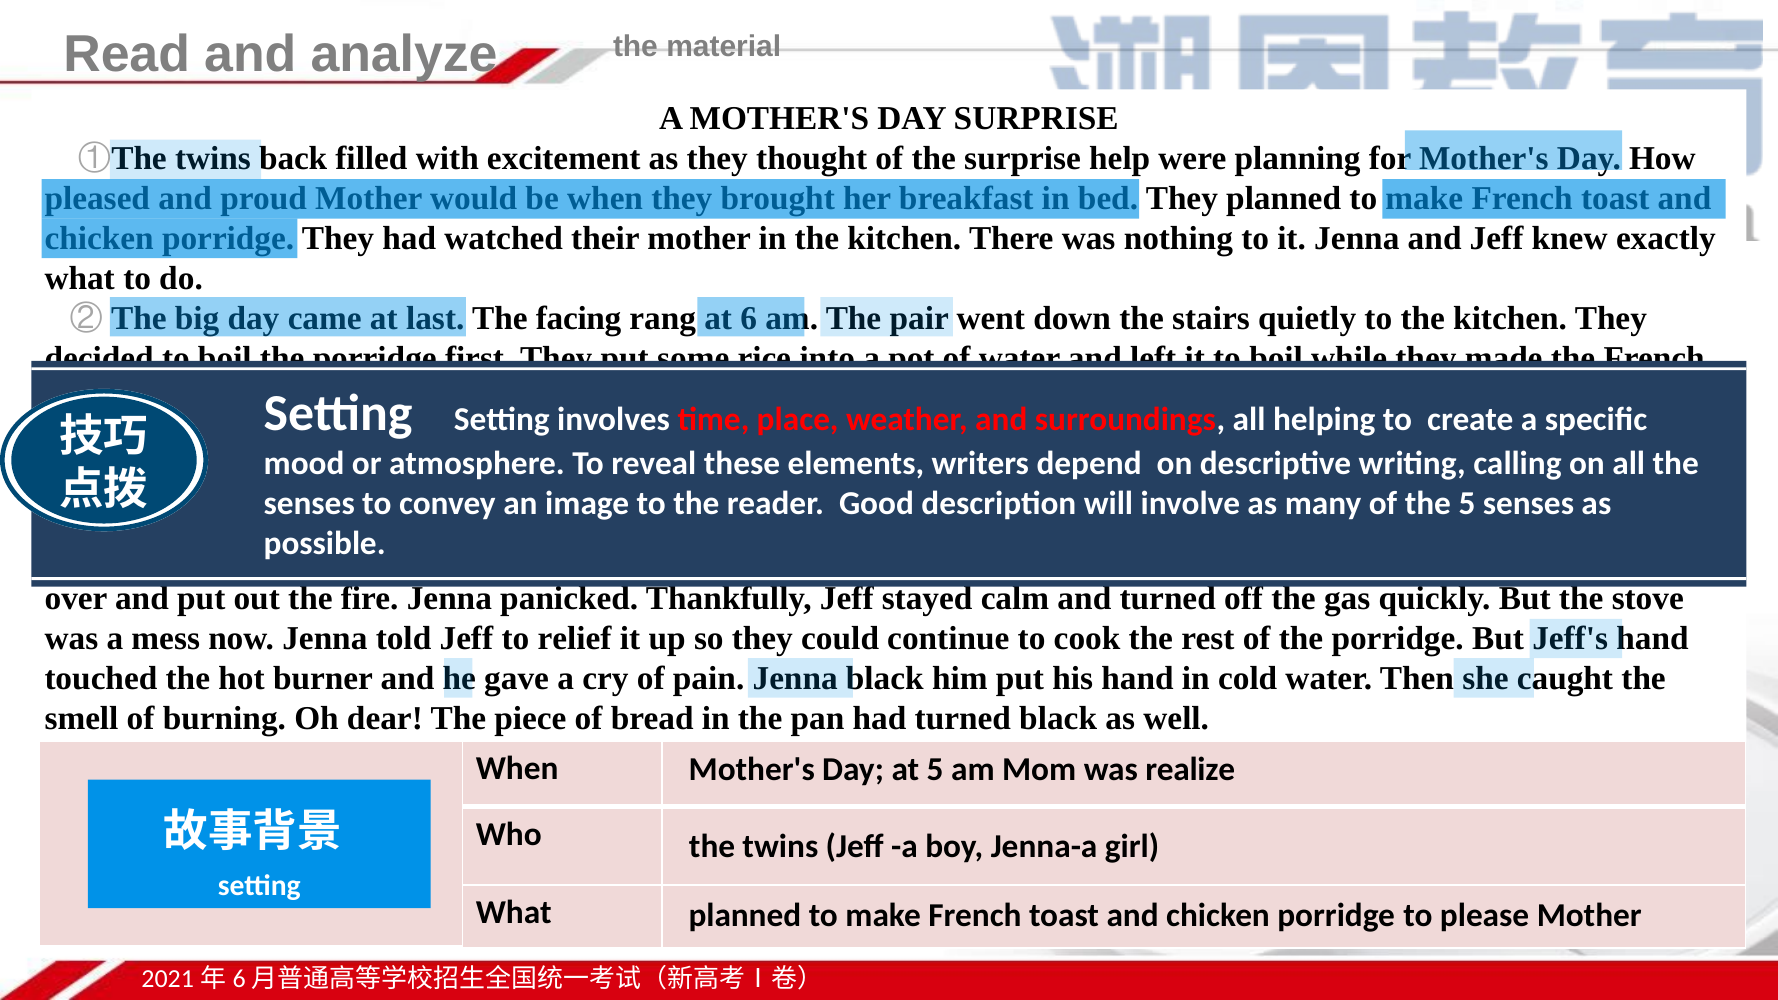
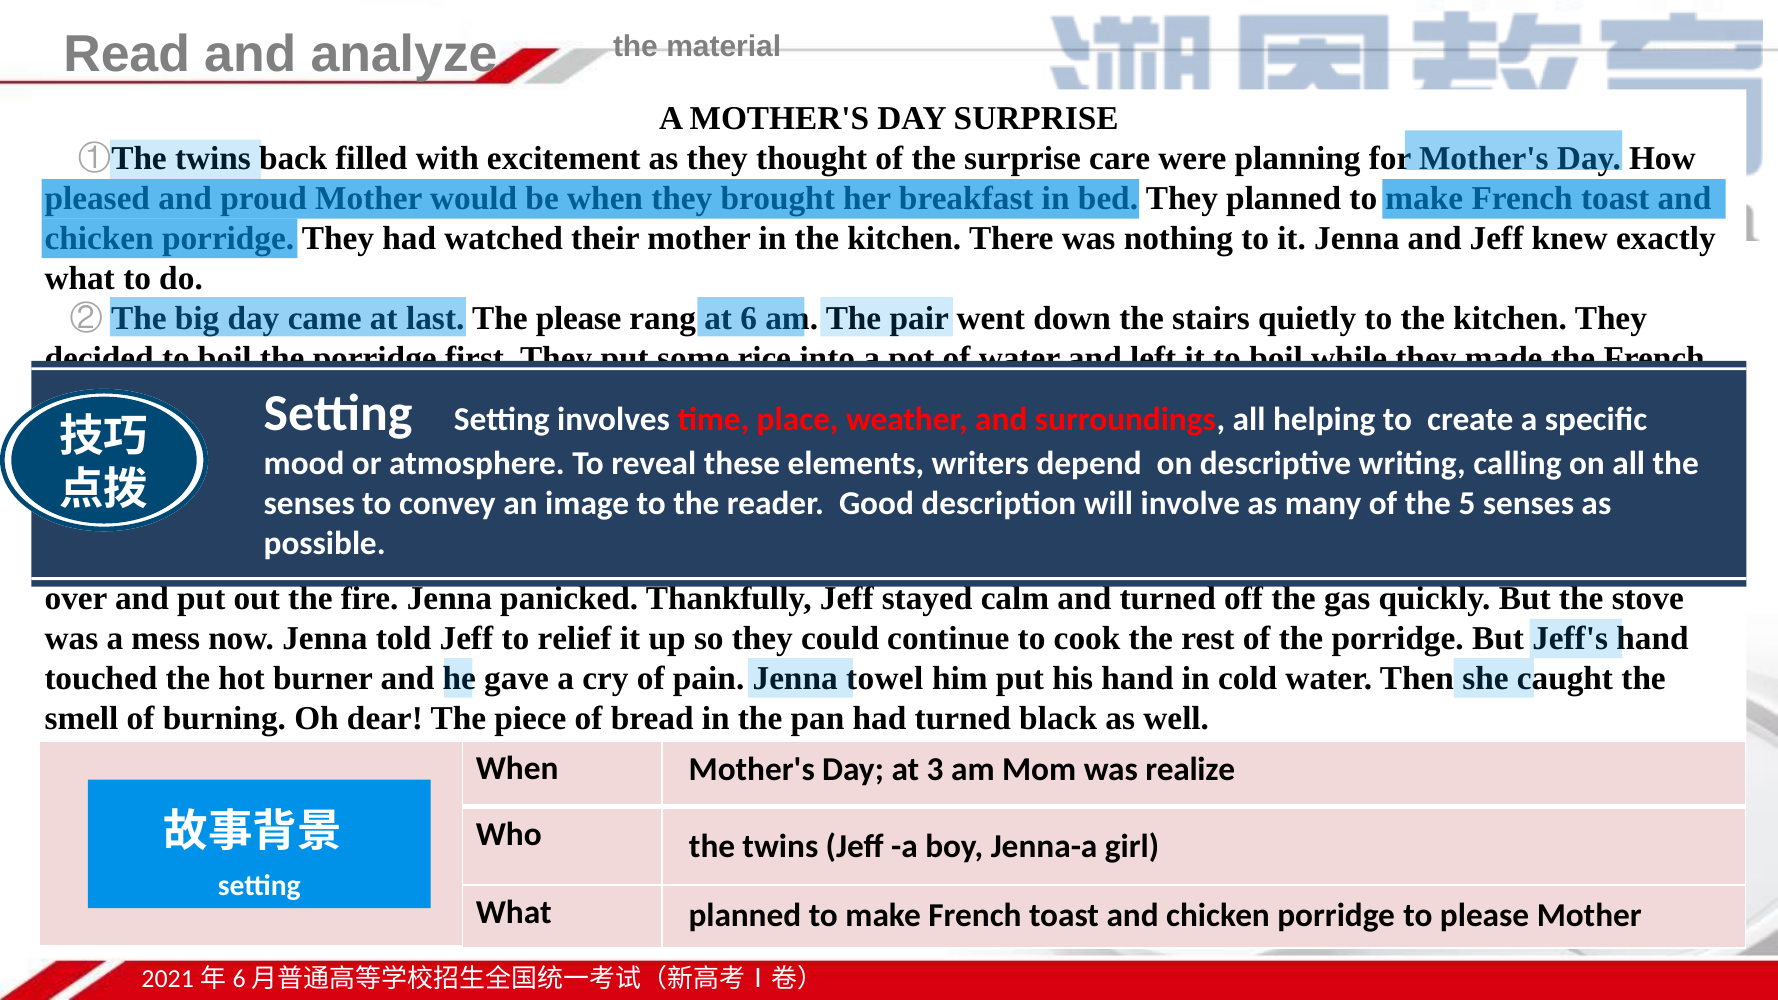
help: help -> care
The facing: facing -> please
black at (885, 678): black -> towel
at 5: 5 -> 3
